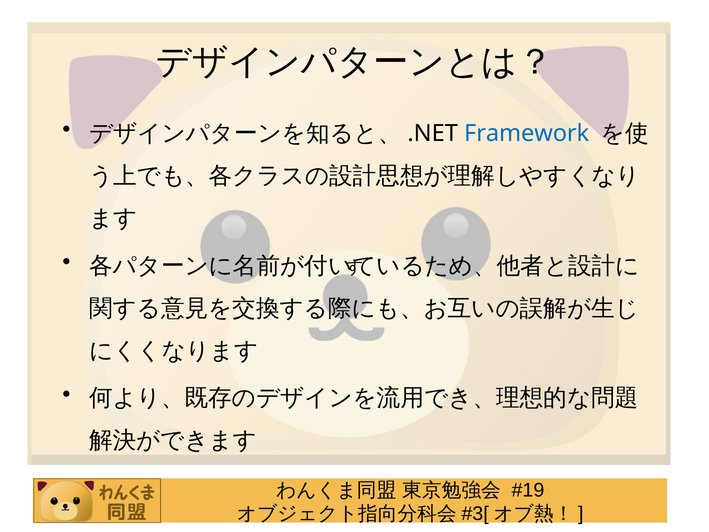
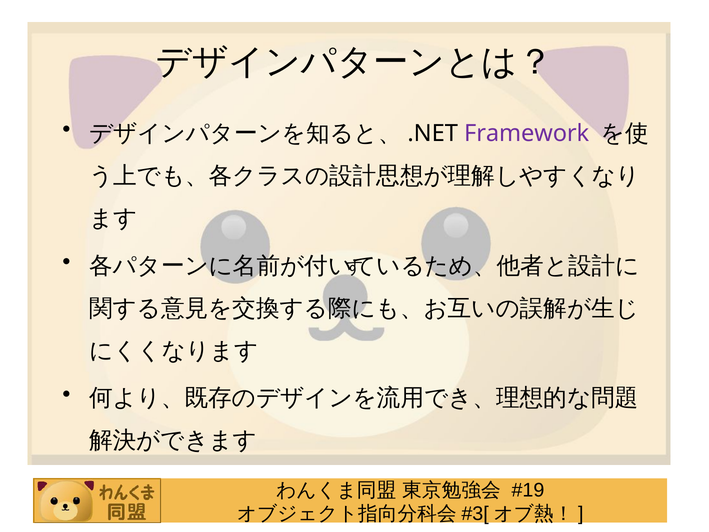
Framework colour: blue -> purple
